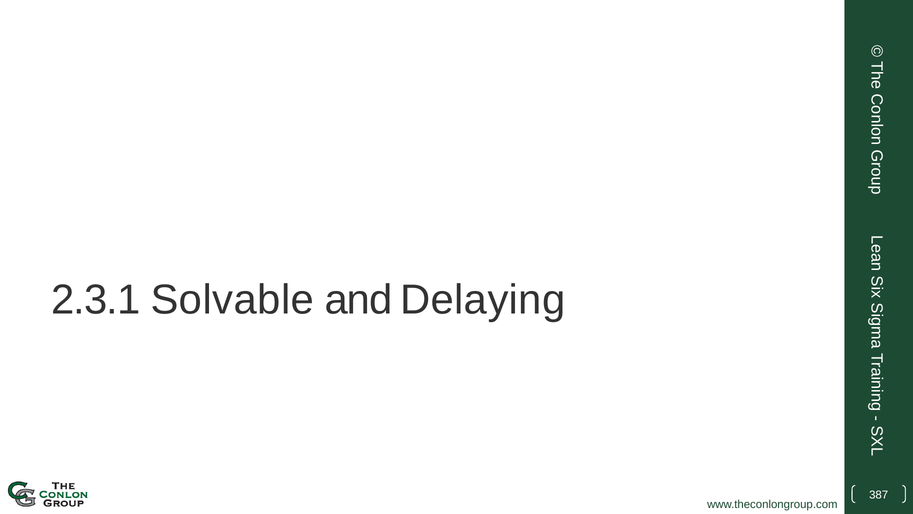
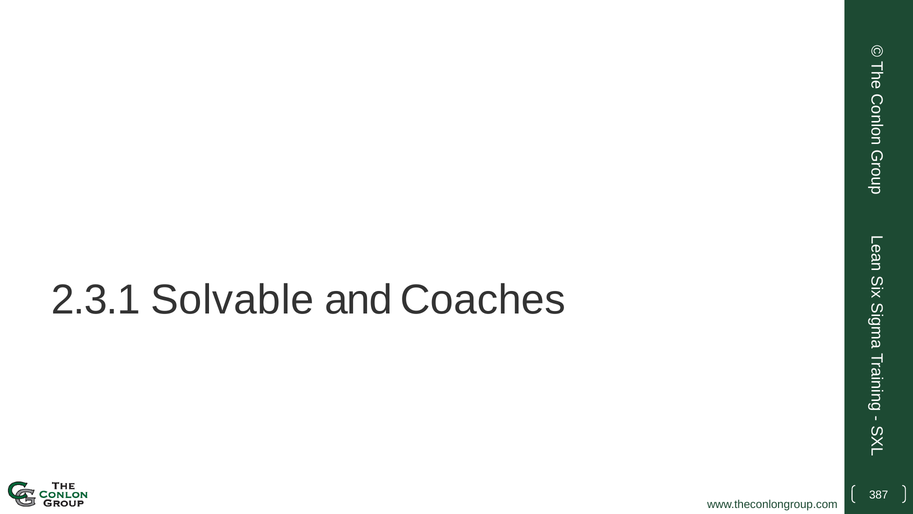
Delaying: Delaying -> Coaches
